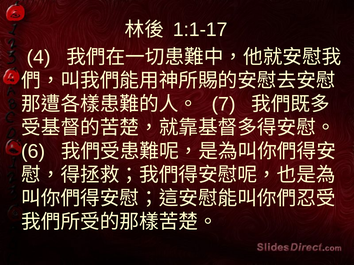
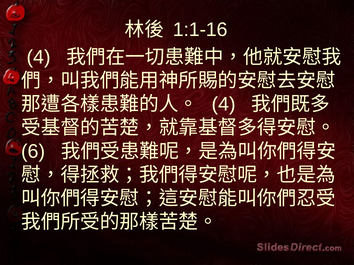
1:1-17: 1:1-17 -> 1:1-16
7 at (224, 104): 7 -> 4
